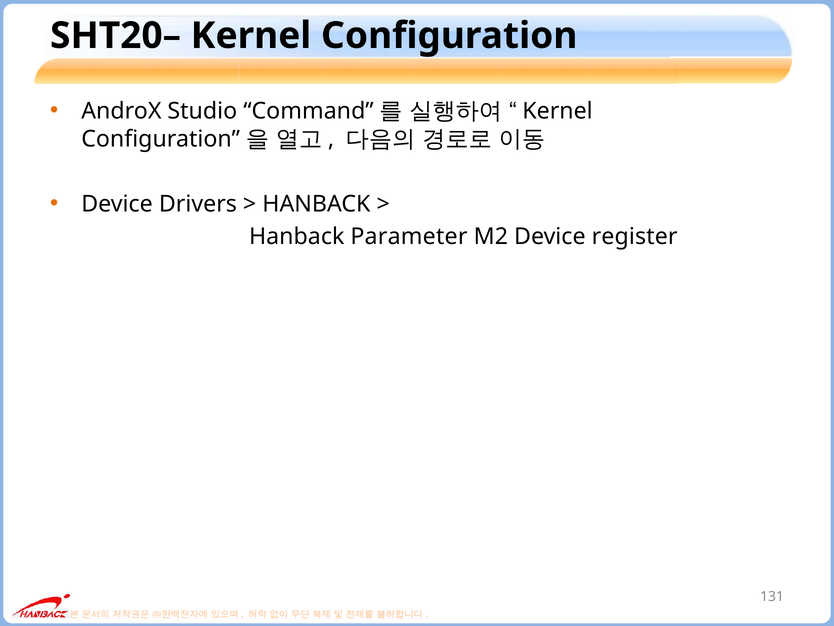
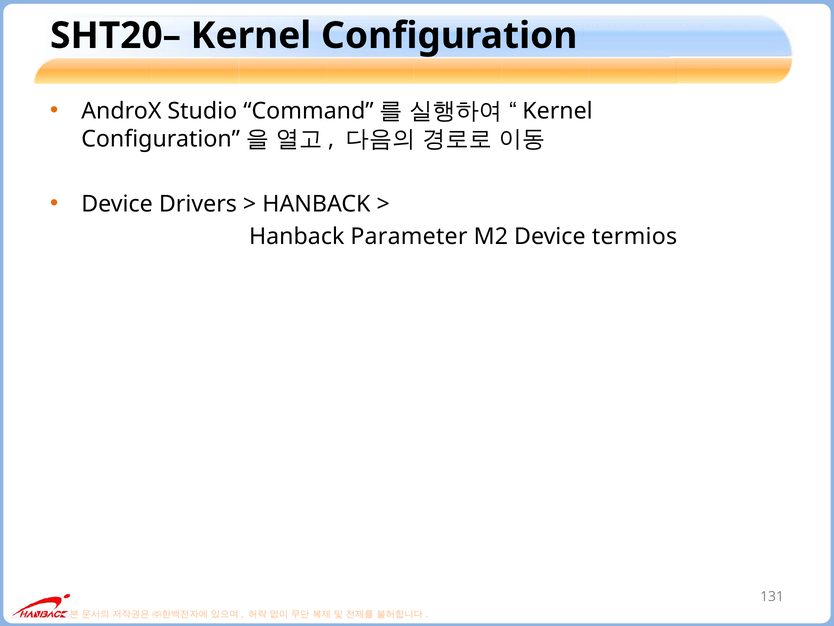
register: register -> termios
